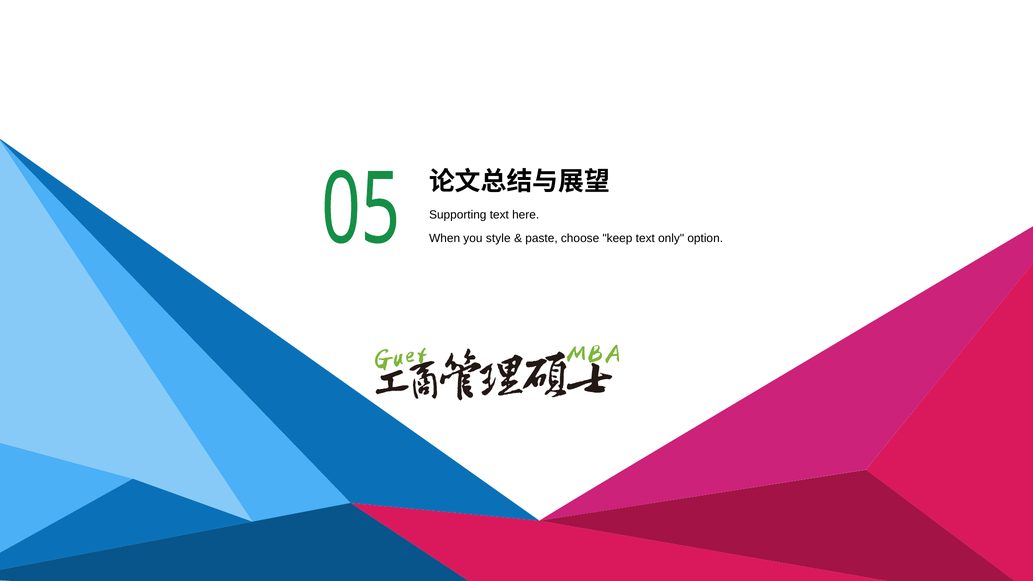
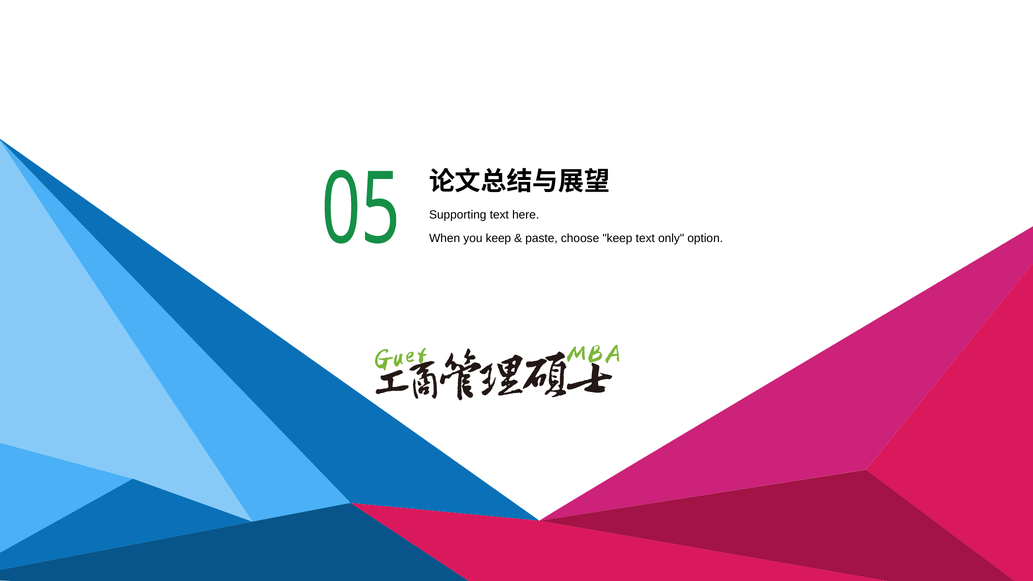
you style: style -> keep
